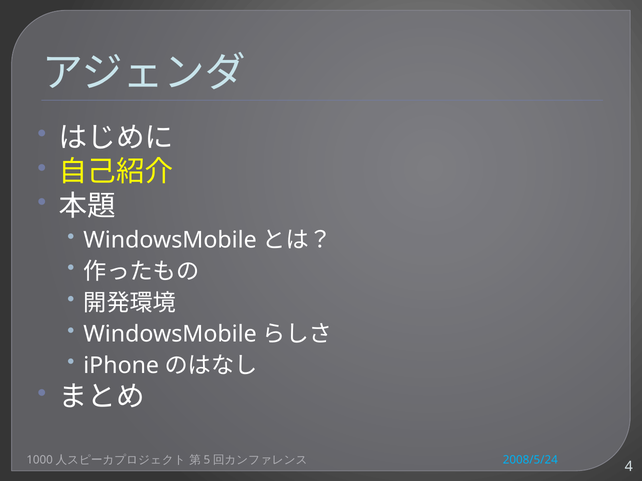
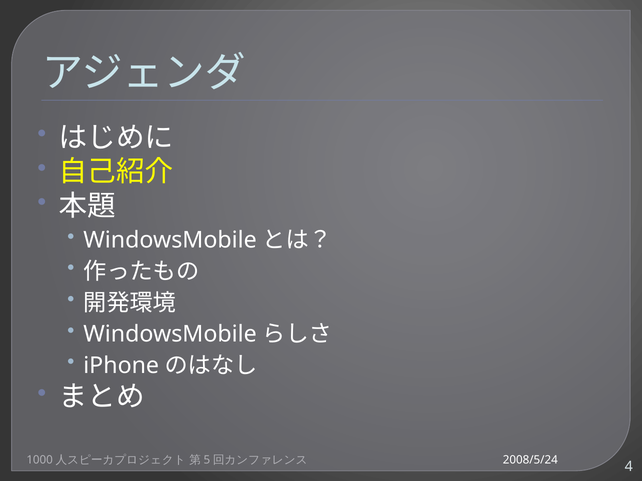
2008/5/24 colour: light blue -> white
